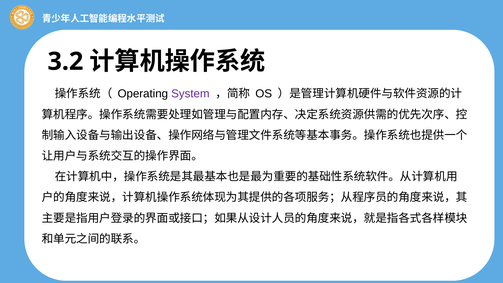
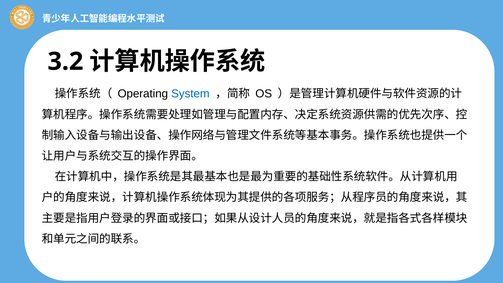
System colour: purple -> blue
